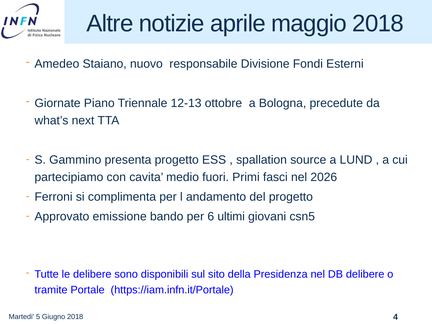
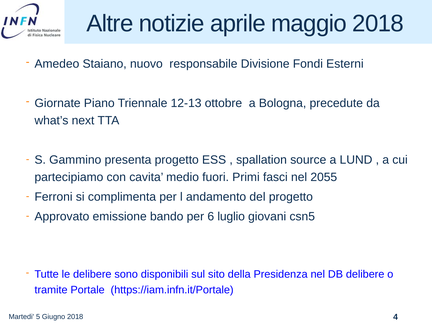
2026: 2026 -> 2055
ultimi: ultimi -> luglio
